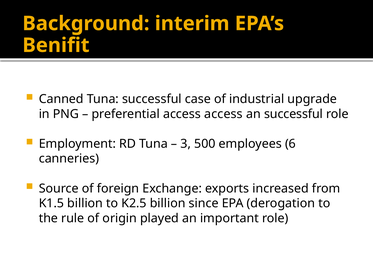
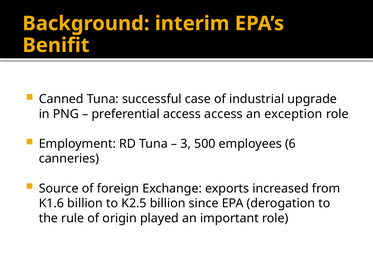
an successful: successful -> exception
K1.5: K1.5 -> K1.6
